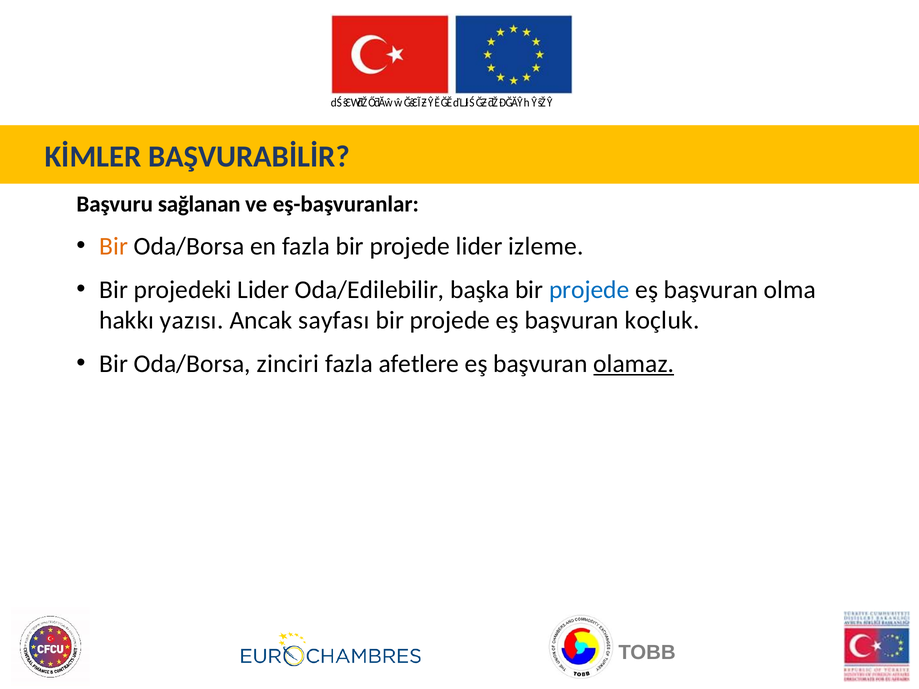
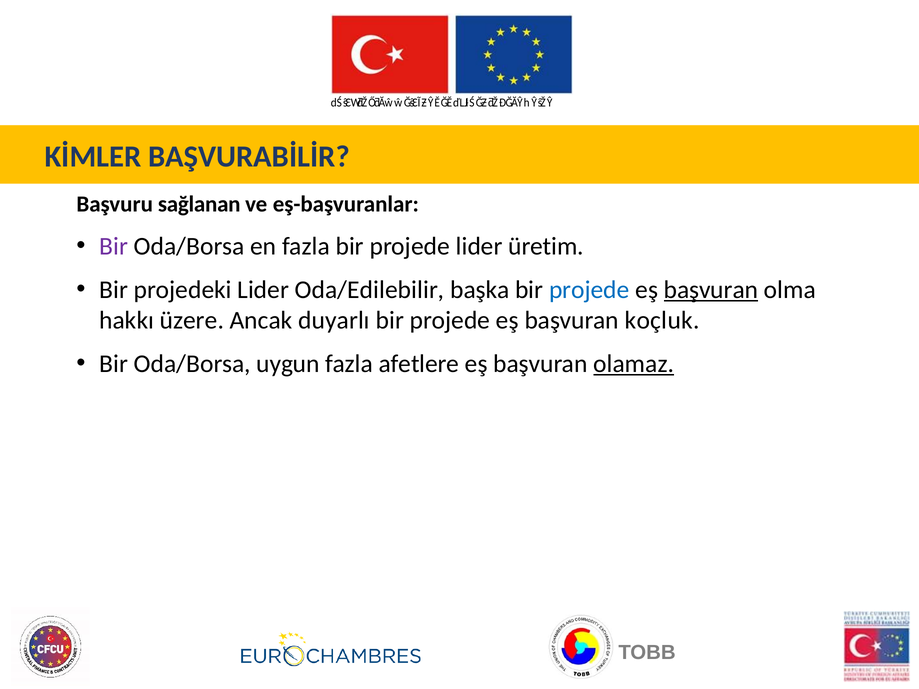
Bir at (114, 246) colour: orange -> purple
izleme: izleme -> üretim
başvuran at (711, 290) underline: none -> present
yazısı: yazısı -> üzere
sayfası: sayfası -> duyarlı
zinciri: zinciri -> uygun
